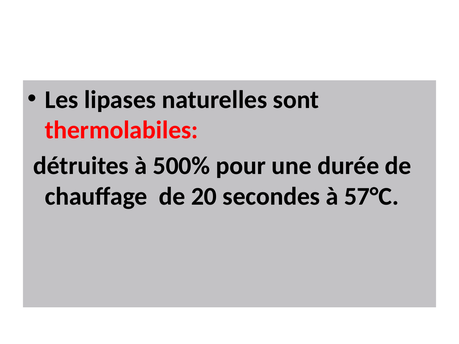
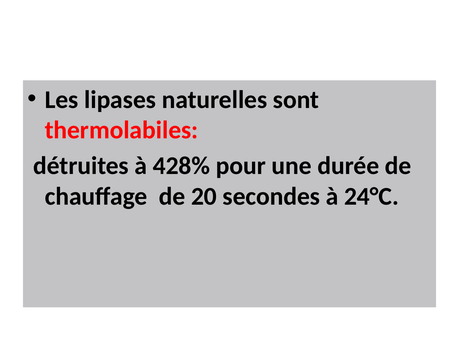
500%: 500% -> 428%
57°C: 57°C -> 24°C
